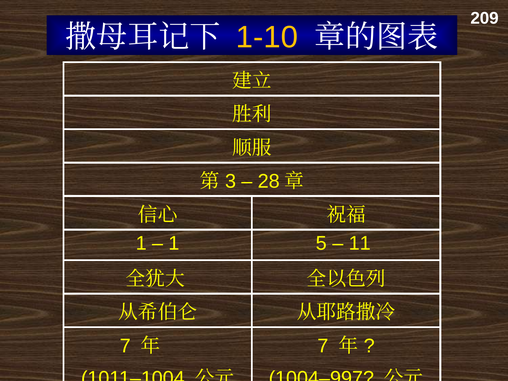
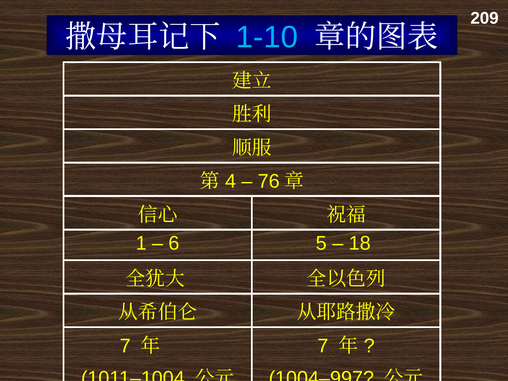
1-10 colour: yellow -> light blue
3: 3 -> 4
28: 28 -> 76
1 at (174, 243): 1 -> 6
11: 11 -> 18
